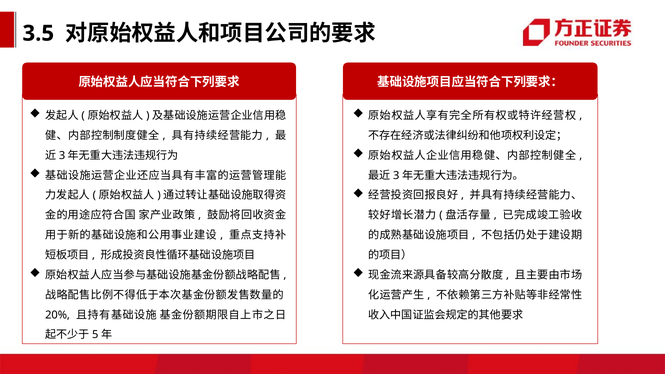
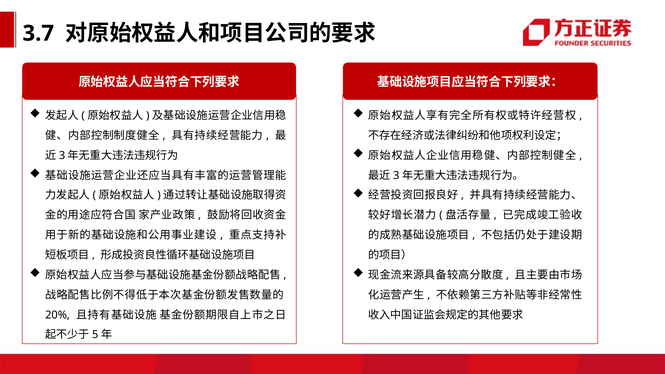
3.5: 3.5 -> 3.7
